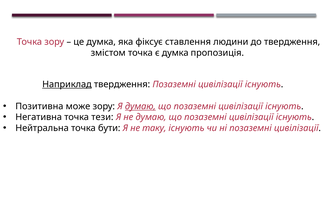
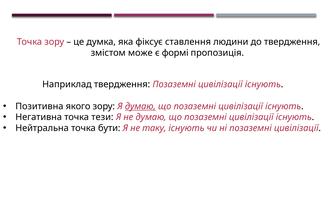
змістом точка: точка -> може
є думка: думка -> формі
Наприклад underline: present -> none
може: може -> якого
